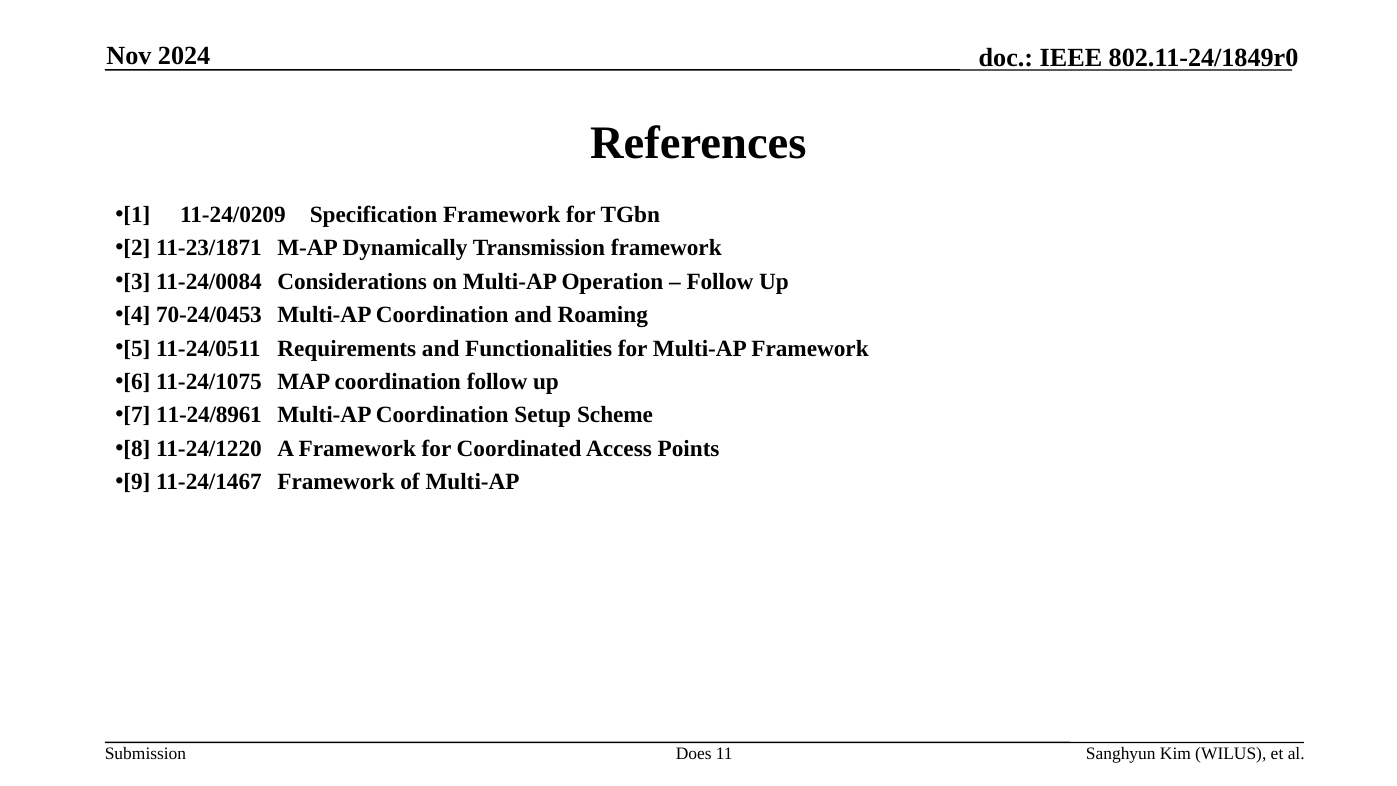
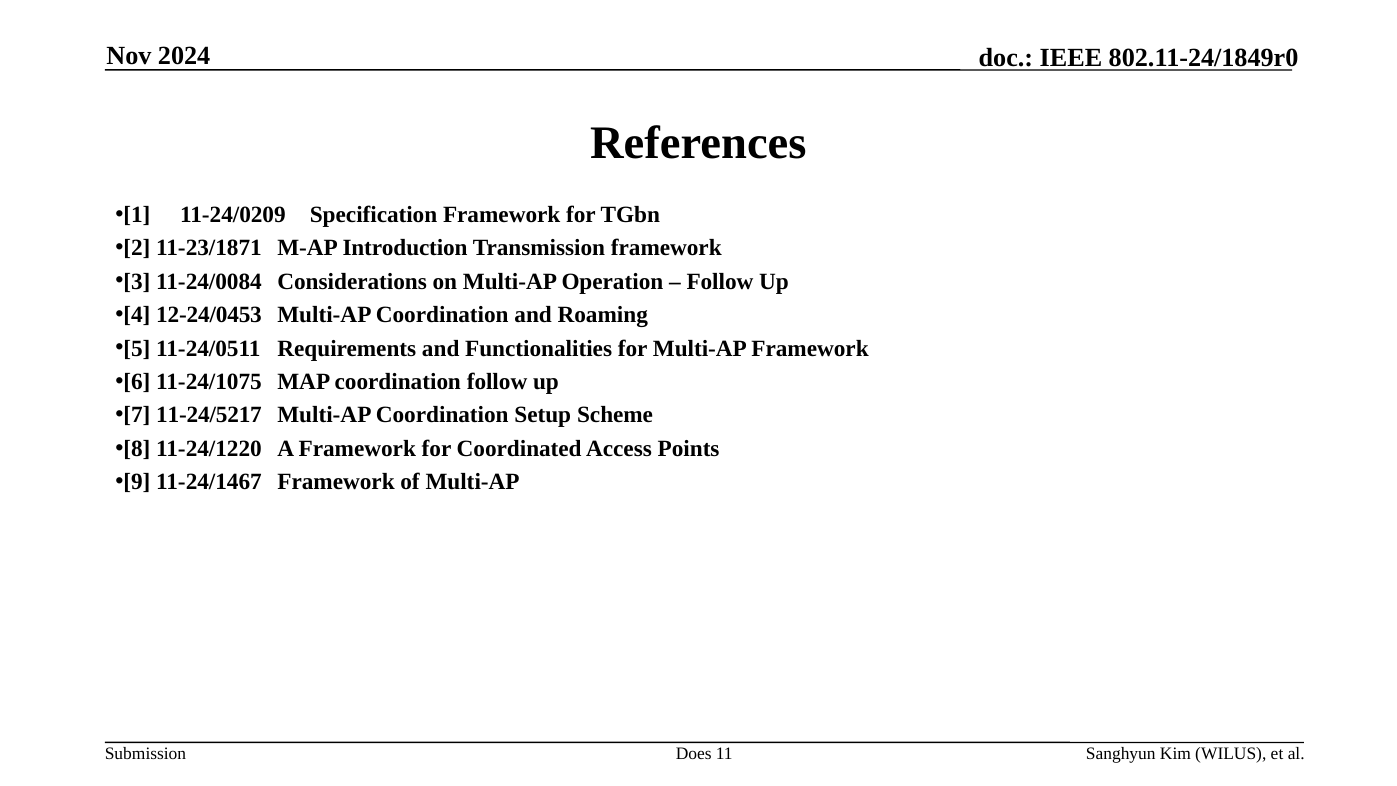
Dynamically: Dynamically -> Introduction
70-24/0453: 70-24/0453 -> 12-24/0453
11-24/8961: 11-24/8961 -> 11-24/5217
